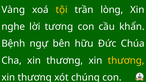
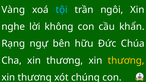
tội colour: yellow -> light blue
lòng: lòng -> ngôi
tương: tương -> không
Bệnh: Bệnh -> Rạng
